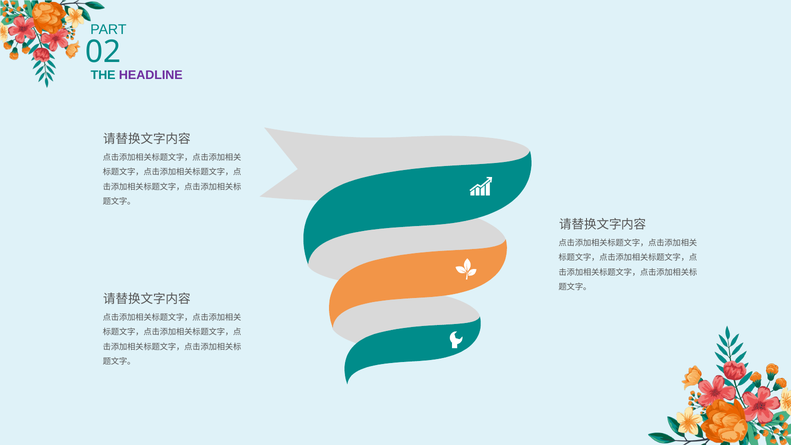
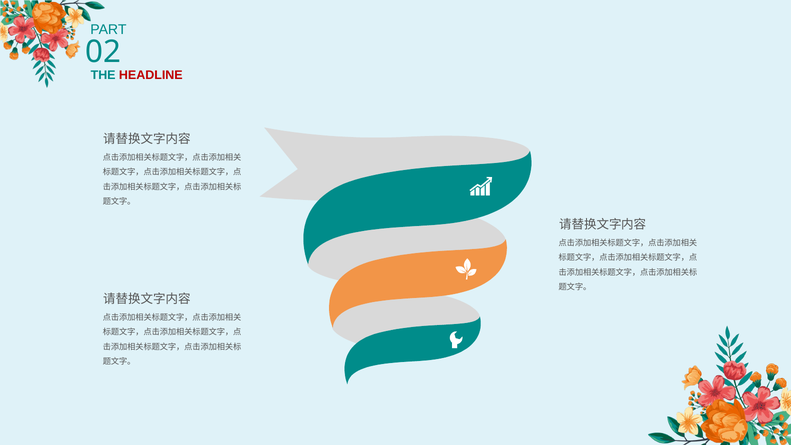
HEADLINE colour: purple -> red
